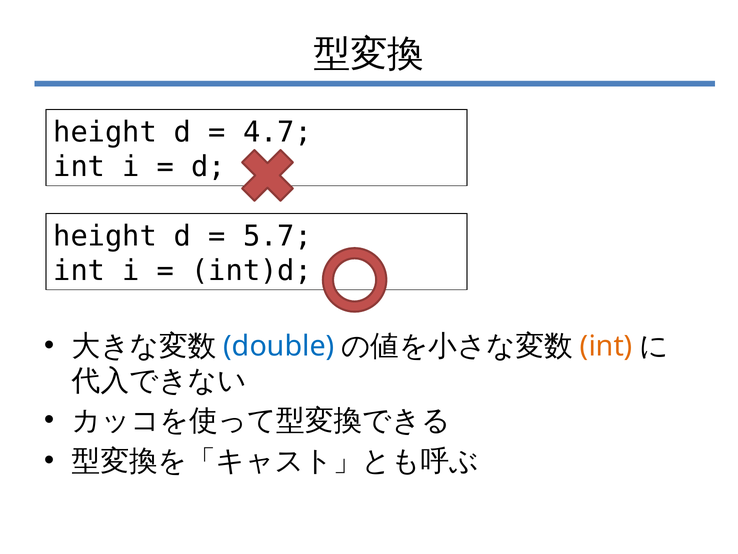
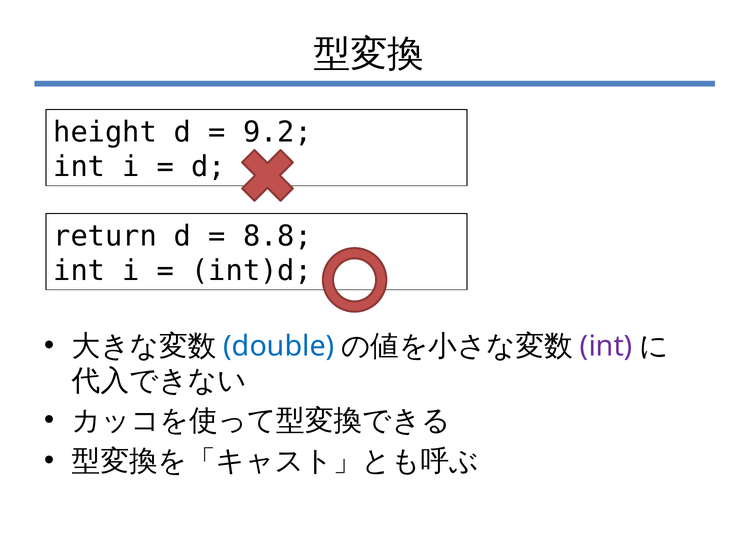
4.7: 4.7 -> 9.2
height at (105, 236): height -> return
5.7: 5.7 -> 8.8
int at (606, 346) colour: orange -> purple
